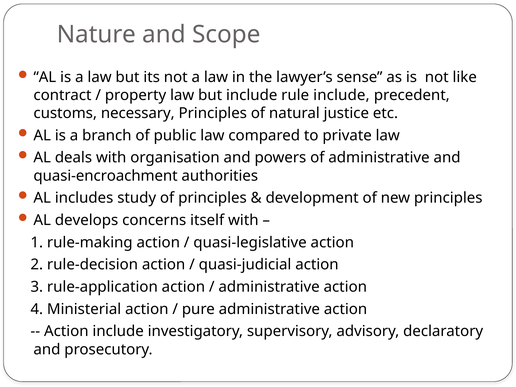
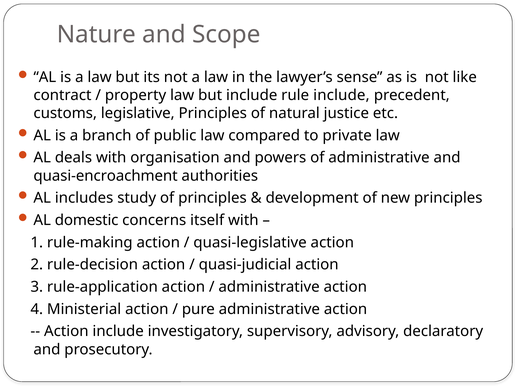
necessary: necessary -> legislative
develops: develops -> domestic
